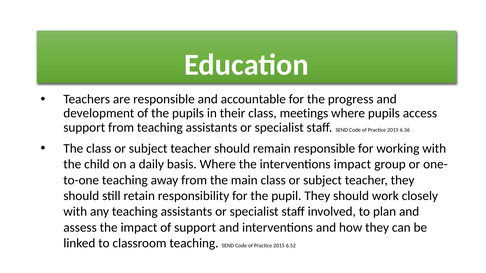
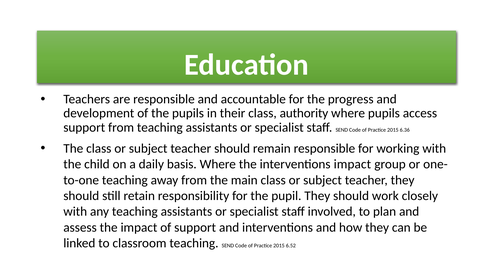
meetings: meetings -> authority
